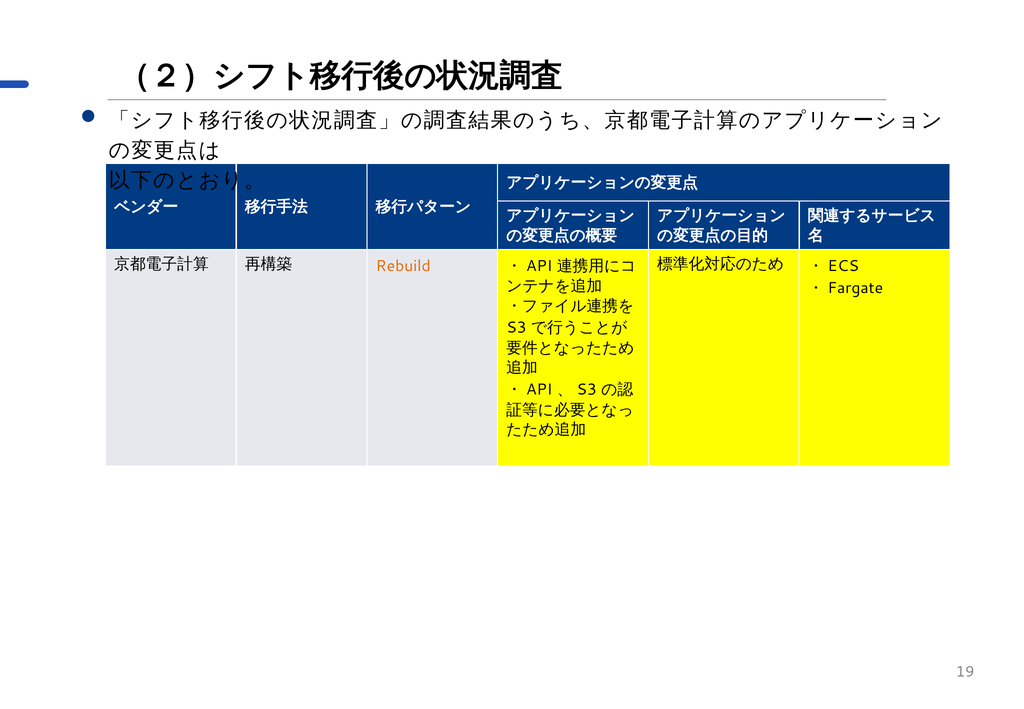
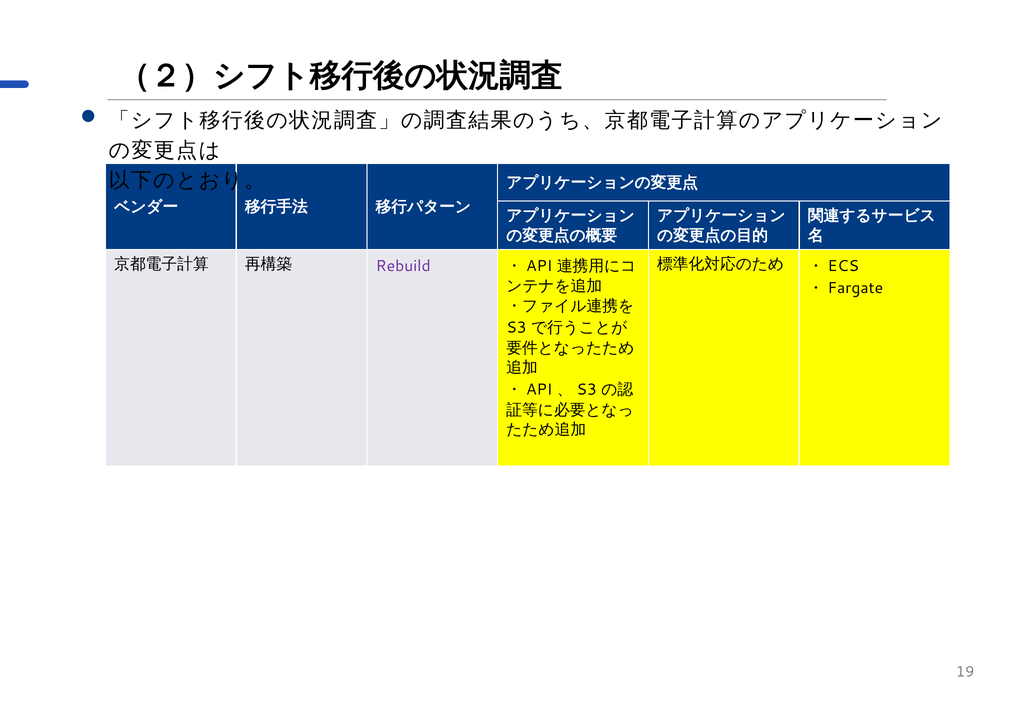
Rebuild colour: orange -> purple
